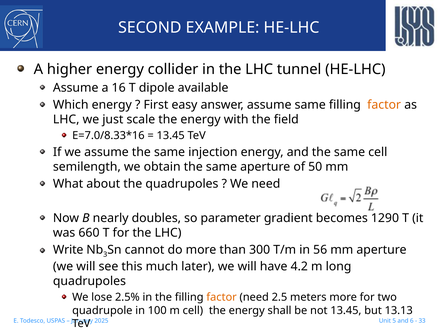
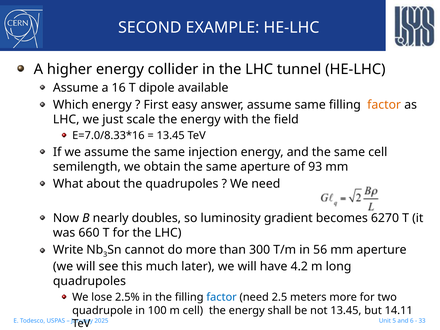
50: 50 -> 93
parameter: parameter -> luminosity
1290: 1290 -> 6270
factor at (222, 297) colour: orange -> blue
13.13: 13.13 -> 14.11
